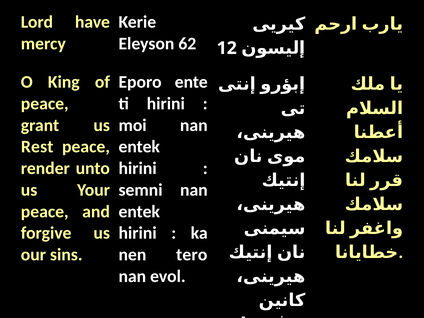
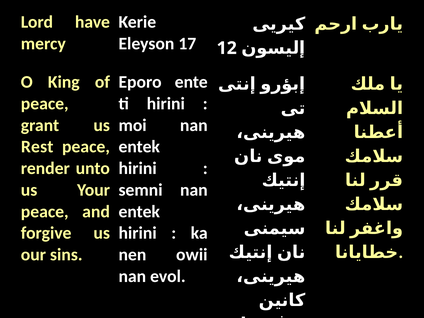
62: 62 -> 17
tero: tero -> owii
